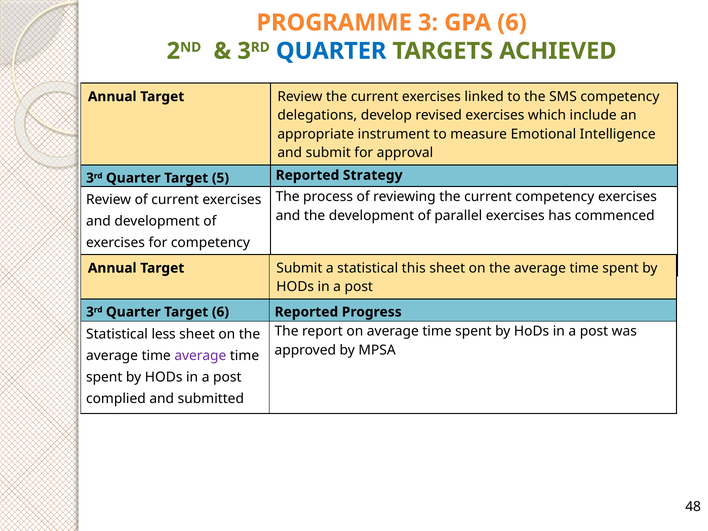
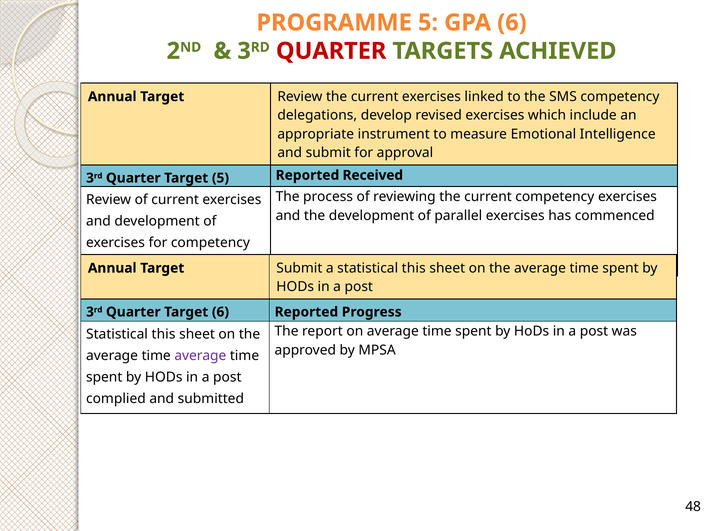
PROGRAMME 3: 3 -> 5
QUARTER at (331, 51) colour: blue -> red
Strategy: Strategy -> Received
less at (164, 334): less -> this
